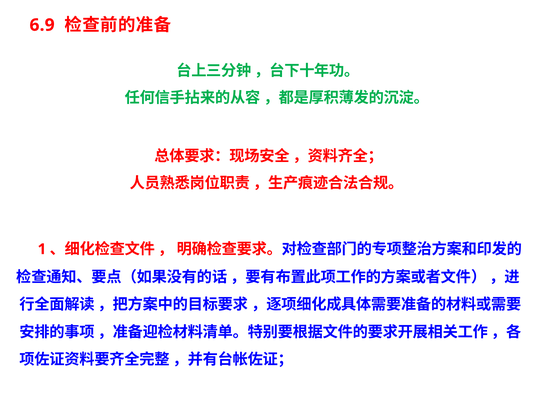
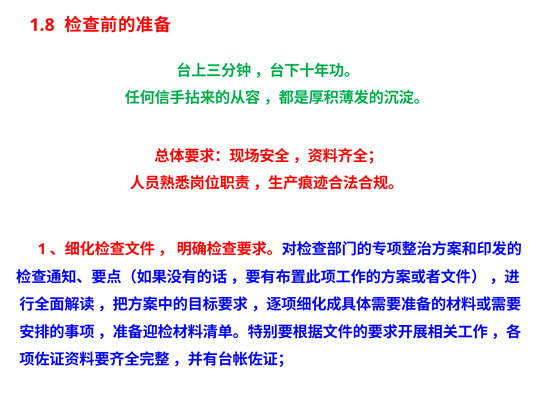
6.9: 6.9 -> 1.8
